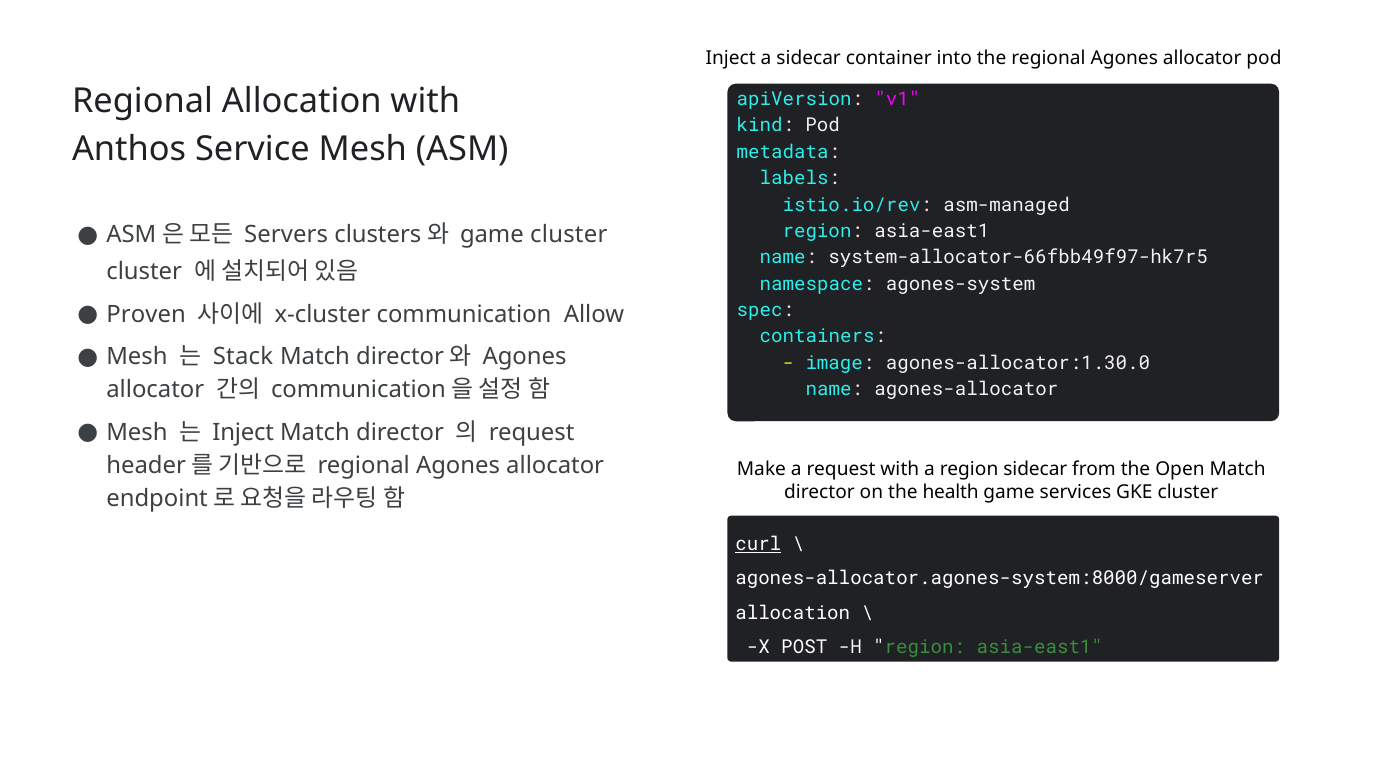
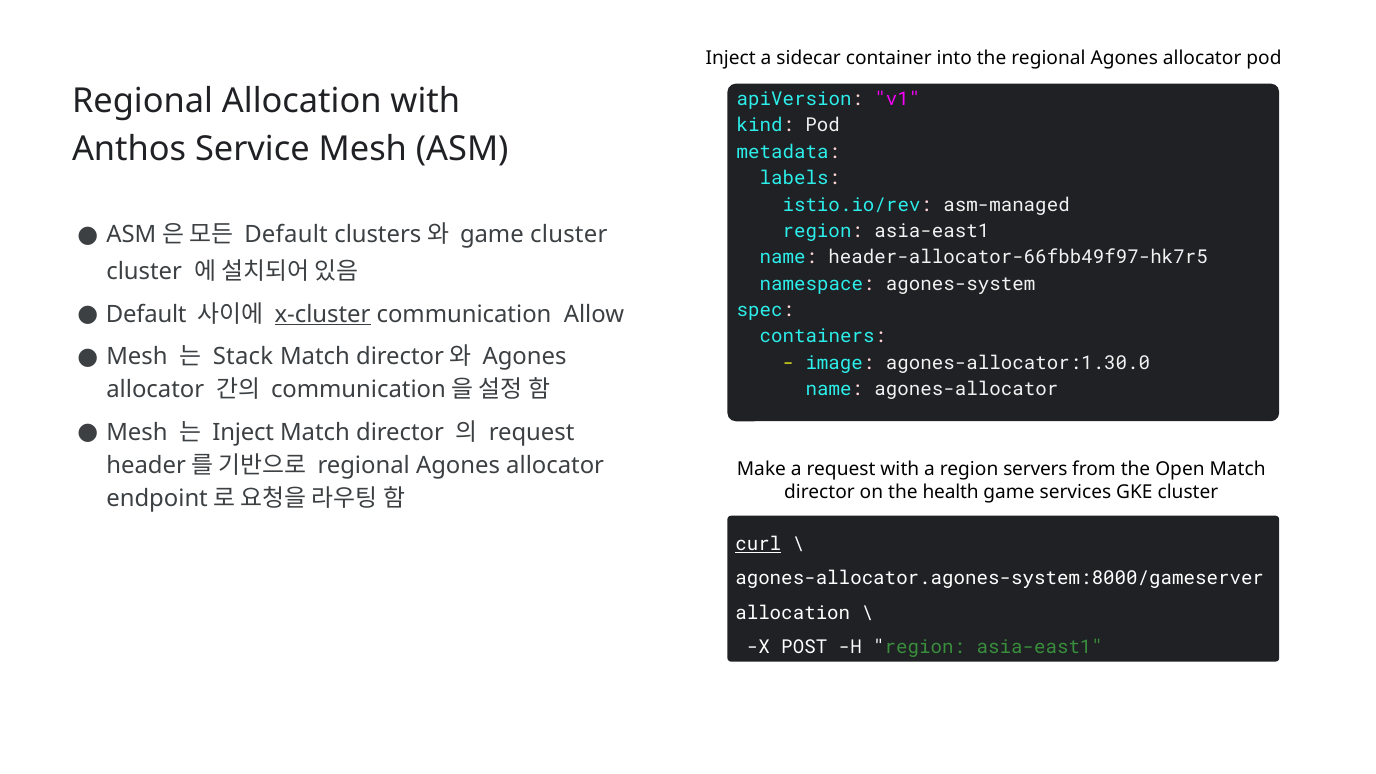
Servers at (286, 235): Servers -> Default
system-allocator-66fbb49f97-hk7r5: system-allocator-66fbb49f97-hk7r5 -> header-allocator-66fbb49f97-hk7r5
Proven at (146, 314): Proven -> Default
x-cluster underline: none -> present
region sidecar: sidecar -> servers
